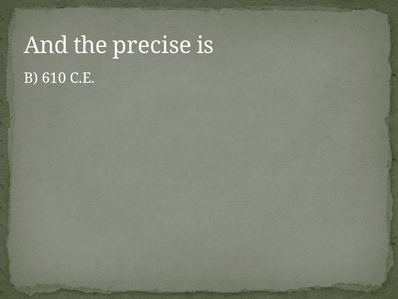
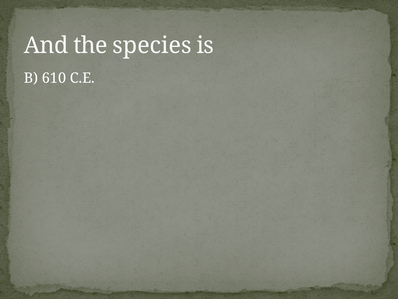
precise: precise -> species
